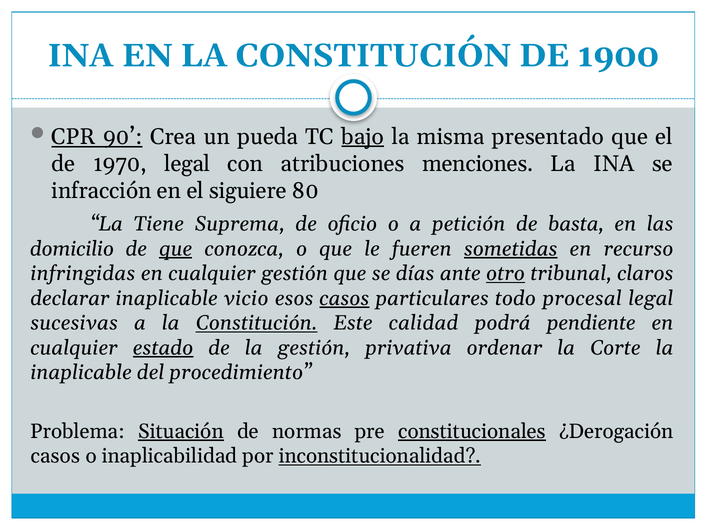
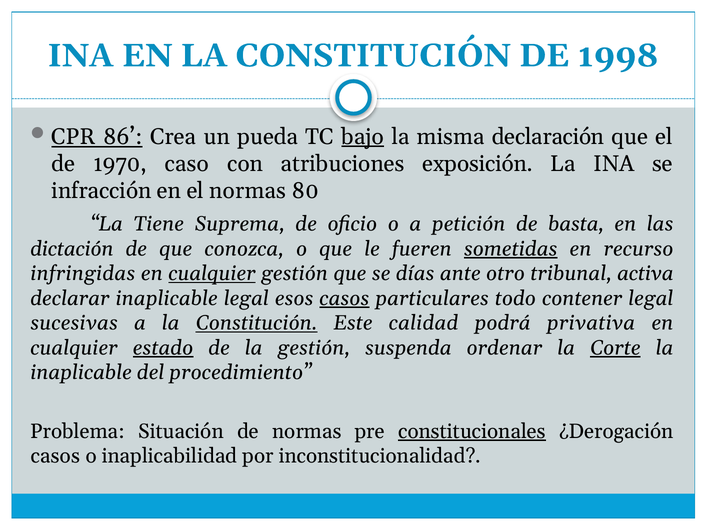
1900: 1900 -> 1998
90: 90 -> 86
presentado: presentado -> declaración
1970 legal: legal -> caso
menciones: menciones -> exposición
el siguiere: siguiere -> normas
domicilio: domicilio -> dictación
que at (176, 249) underline: present -> none
cualquier at (212, 274) underline: none -> present
otro underline: present -> none
claros: claros -> activa
inaplicable vicio: vicio -> legal
procesal: procesal -> contener
pendiente: pendiente -> privativa
privativa: privativa -> suspenda
Corte underline: none -> present
Situación underline: present -> none
inconstitucionalidad underline: present -> none
